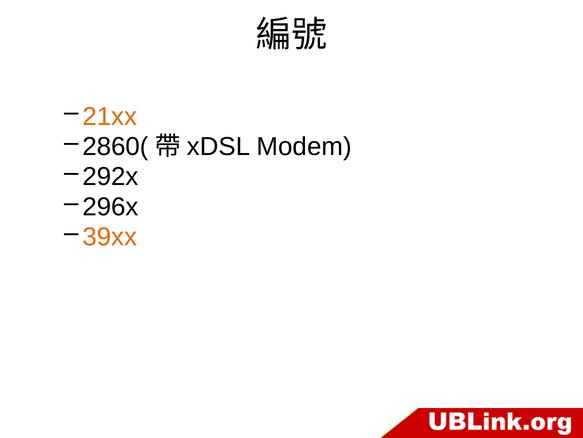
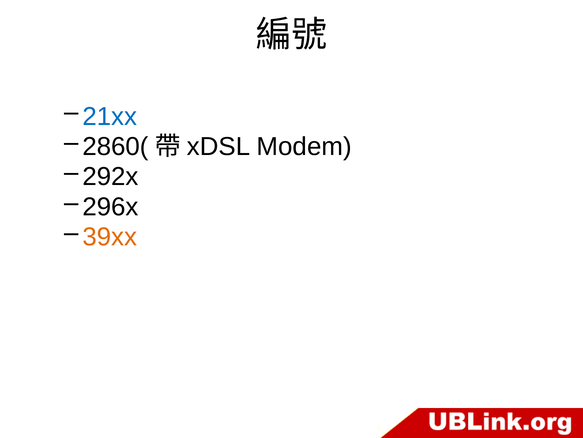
21xx colour: orange -> blue
